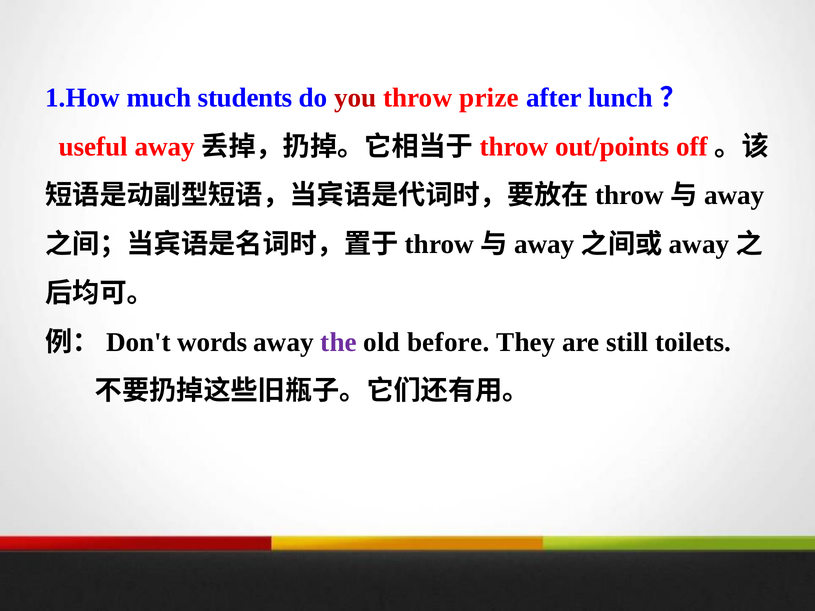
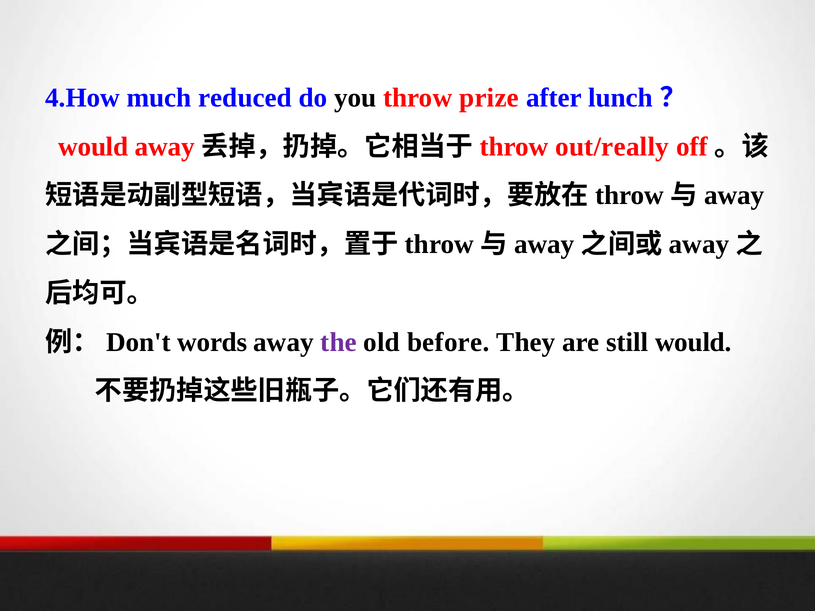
1.How: 1.How -> 4.How
students: students -> reduced
you colour: red -> black
useful at (93, 147): useful -> would
out/points: out/points -> out/really
still toilets: toilets -> would
